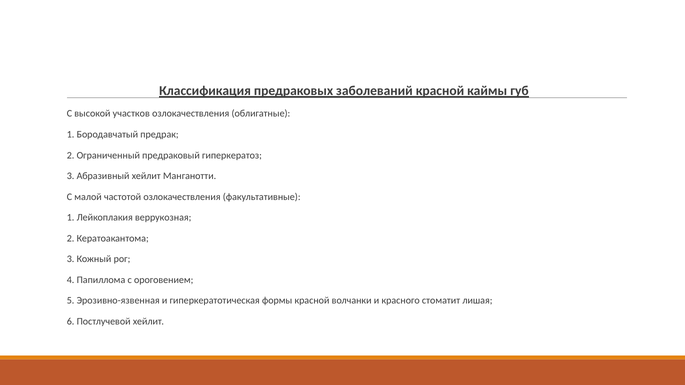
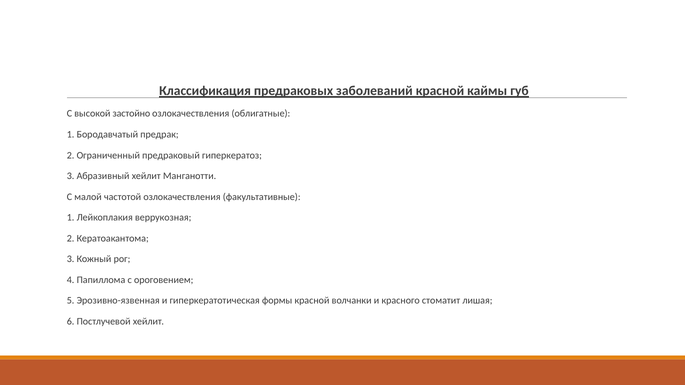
участков: участков -> застойно
